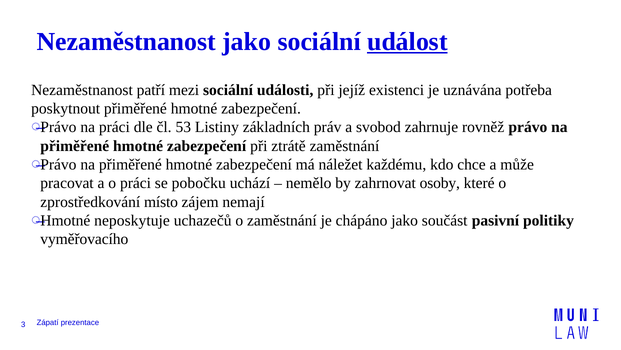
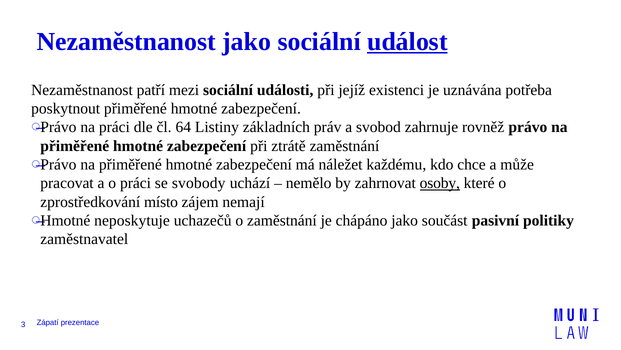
53: 53 -> 64
pobočku: pobočku -> svobody
osoby underline: none -> present
vyměřovacího: vyměřovacího -> zaměstnavatel
